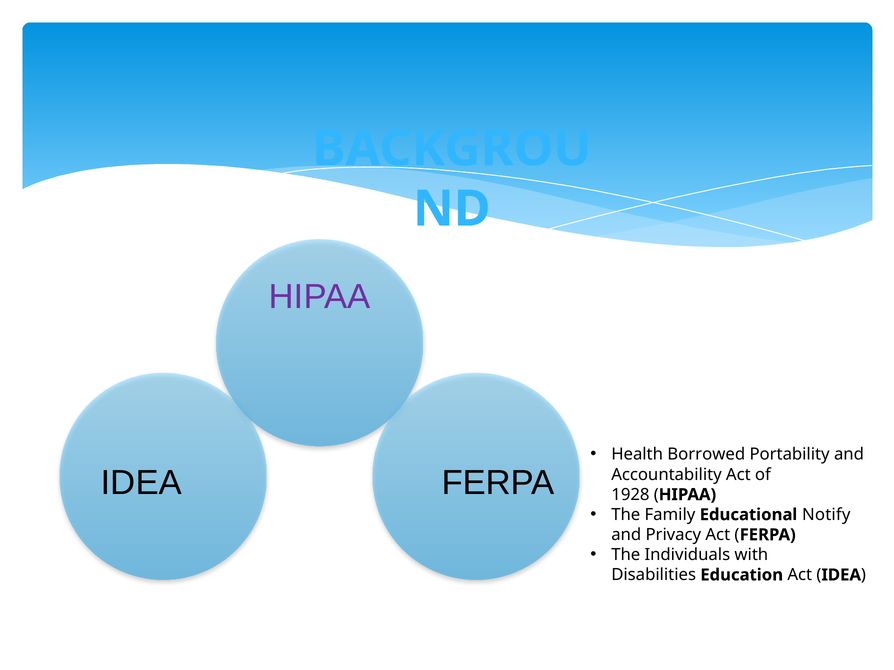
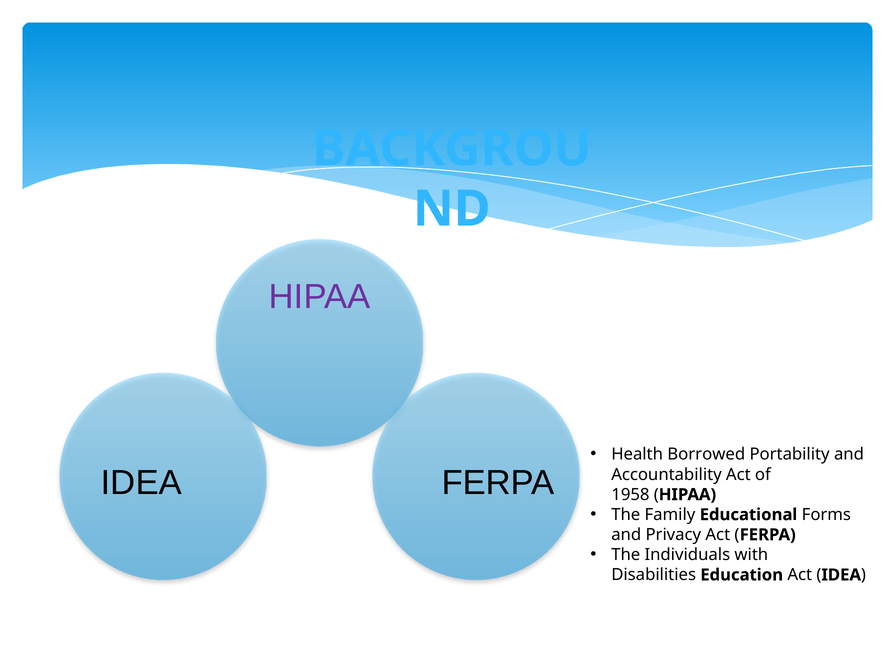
1928: 1928 -> 1958
Notify: Notify -> Forms
